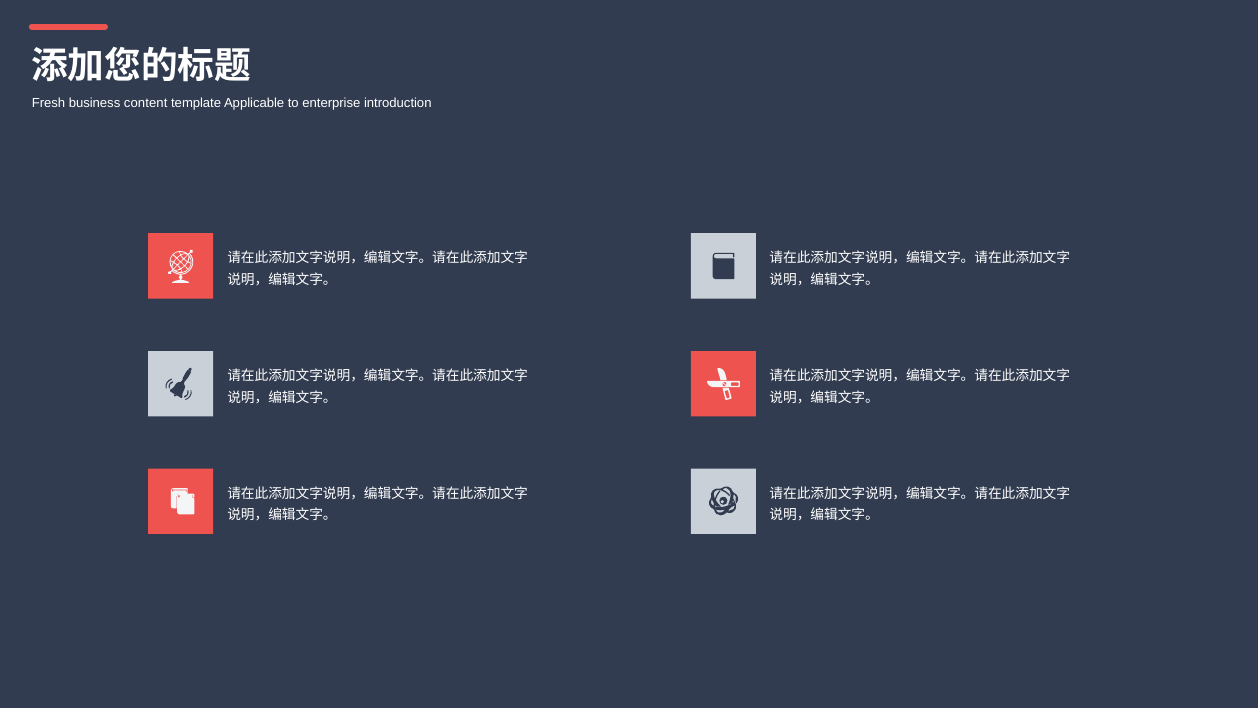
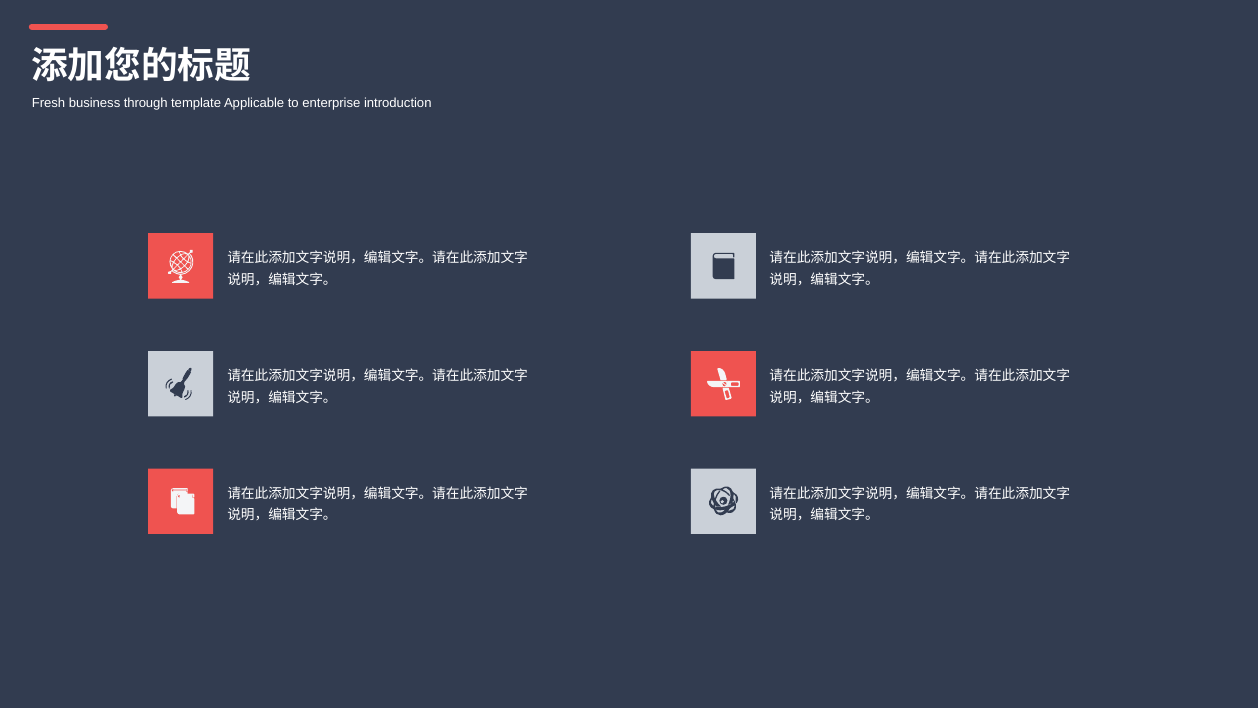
content: content -> through
